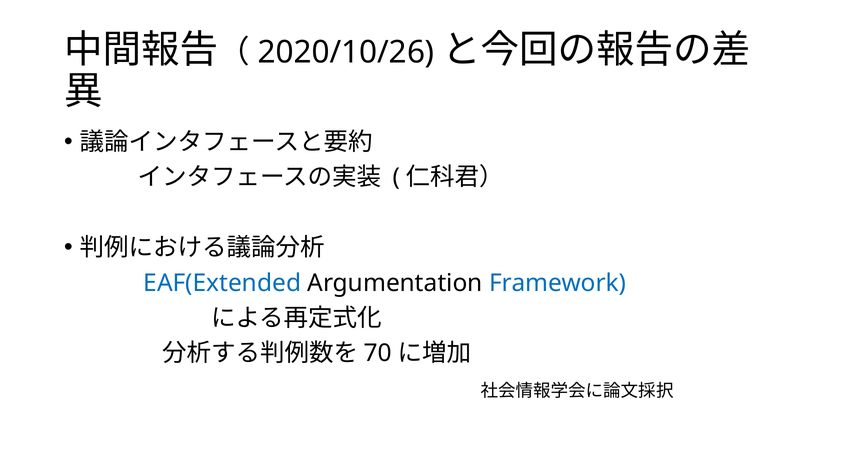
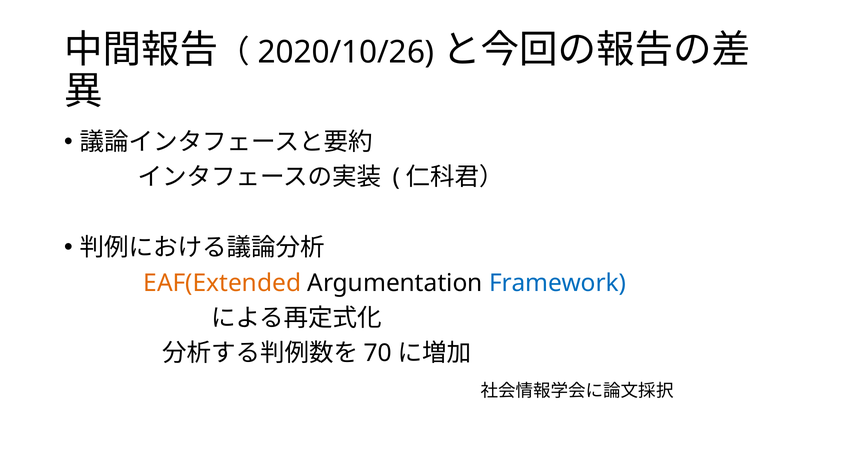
EAF(Extended colour: blue -> orange
